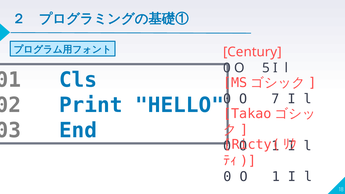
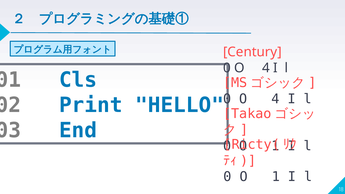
5 at (266, 68): 5 -> 4
7 at (275, 99): 7 -> 4
